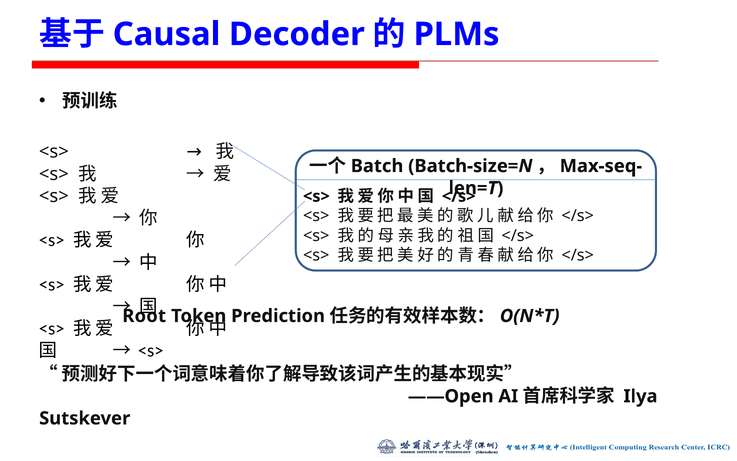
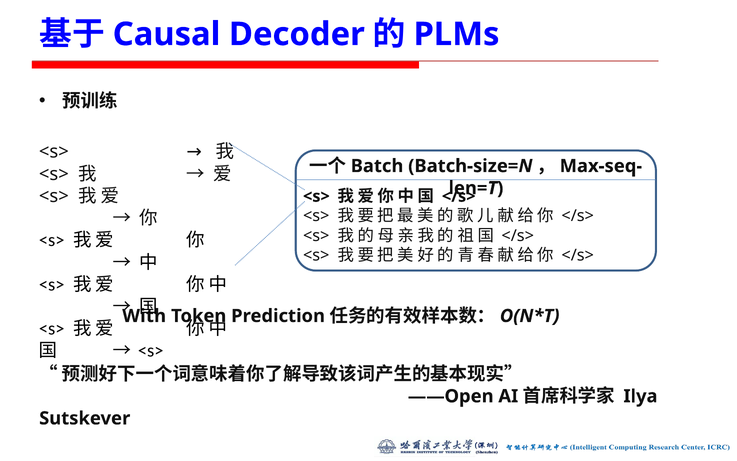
Root: Root -> With
